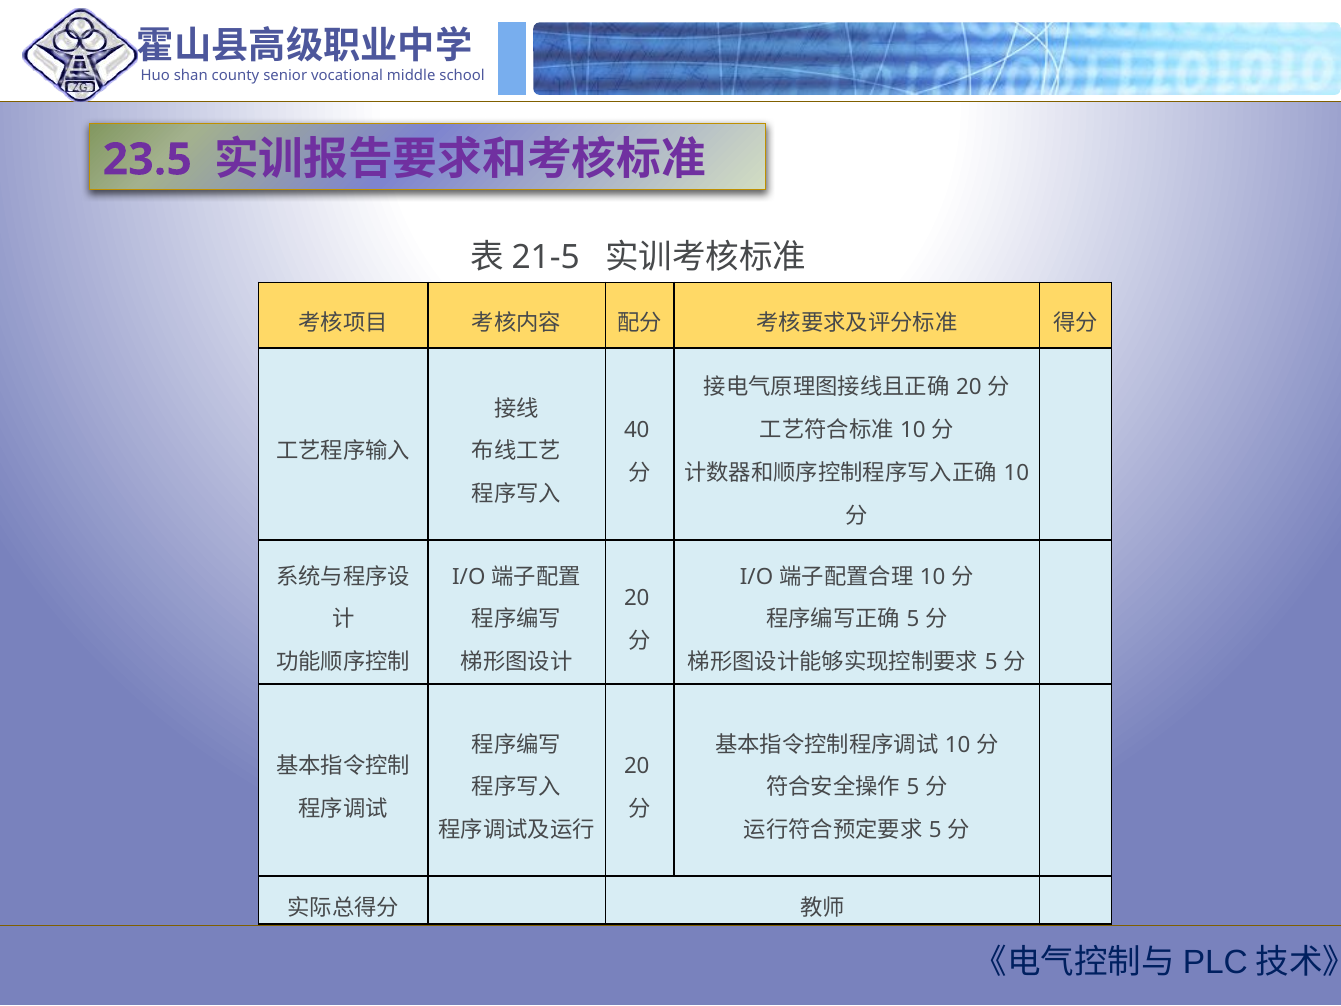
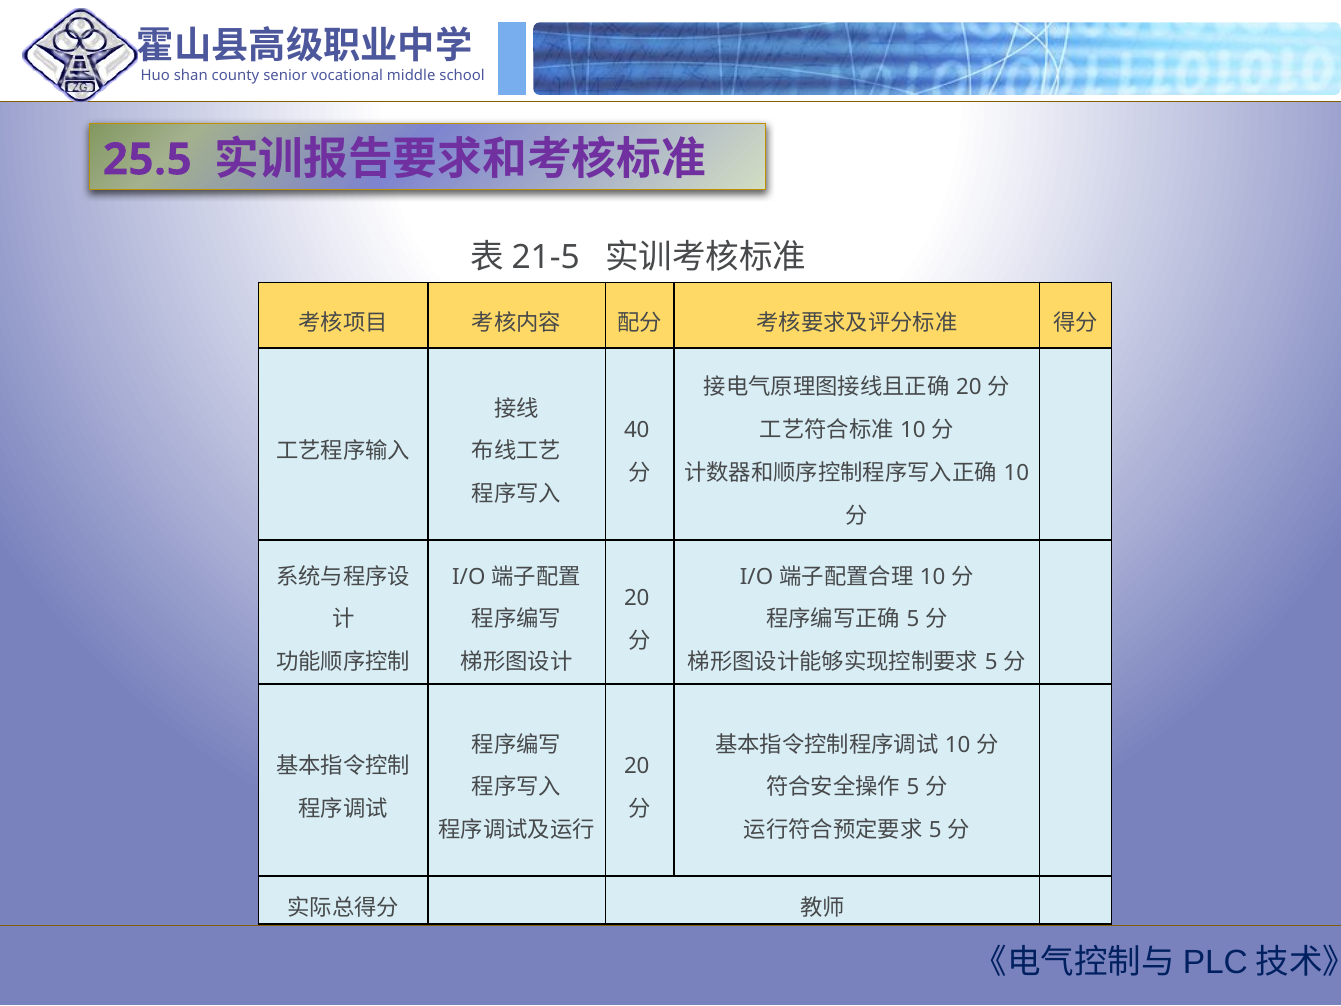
23.5: 23.5 -> 25.5
